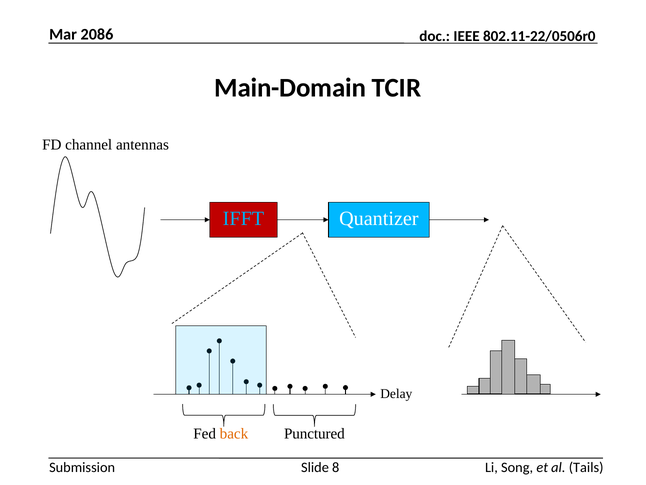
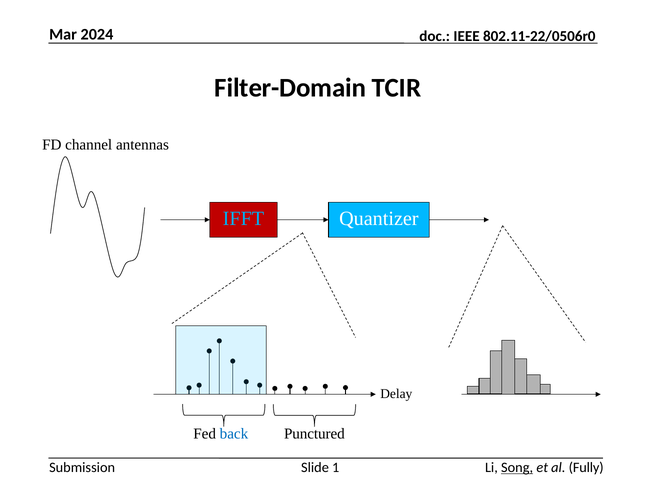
2086: 2086 -> 2024
Main-Domain: Main-Domain -> Filter-Domain
back colour: orange -> blue
8: 8 -> 1
Song underline: none -> present
Tails: Tails -> Fully
